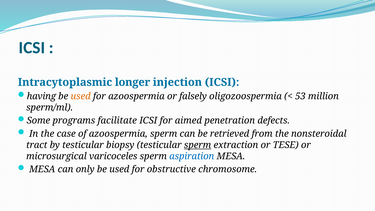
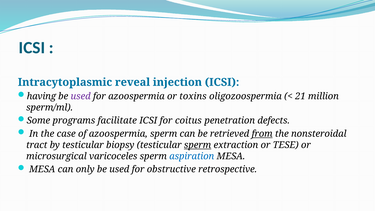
longer: longer -> reveal
used at (81, 96) colour: orange -> purple
falsely: falsely -> toxins
53: 53 -> 21
aimed: aimed -> coitus
from underline: none -> present
chromosome: chromosome -> retrospective
